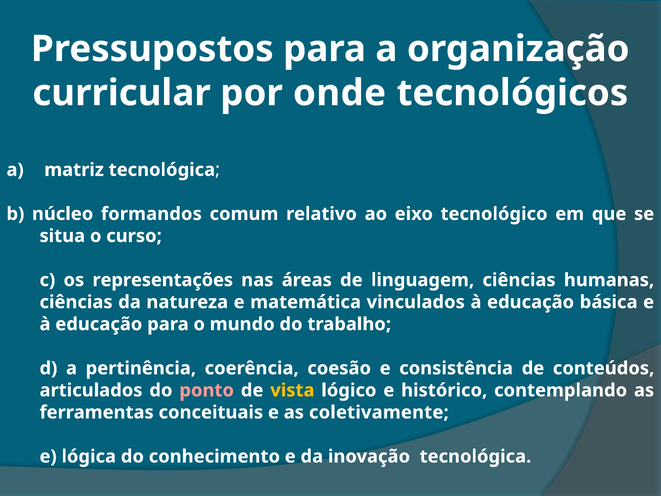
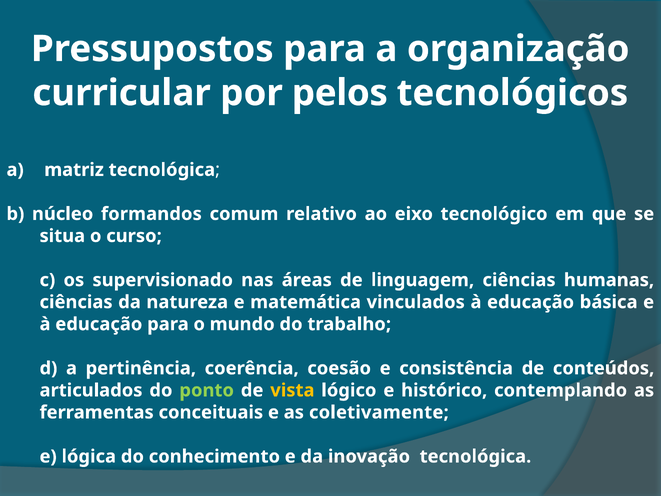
onde: onde -> pelos
representações: representações -> supervisionado
ponto colour: pink -> light green
